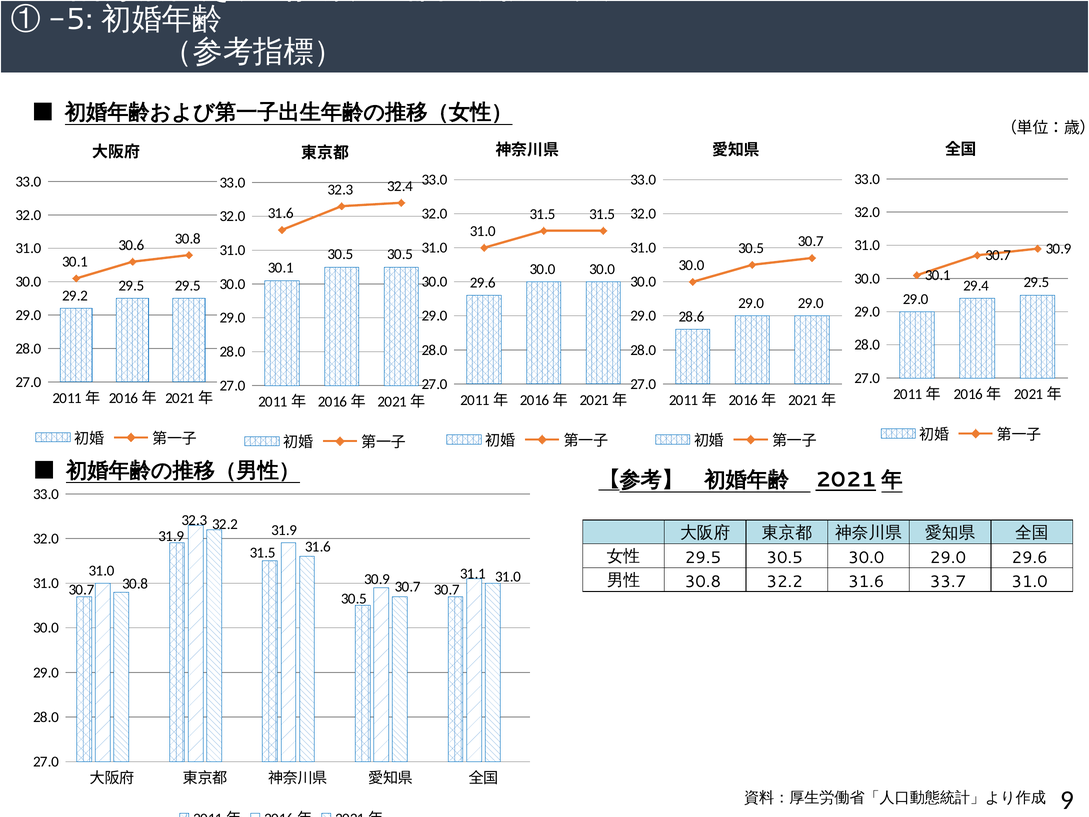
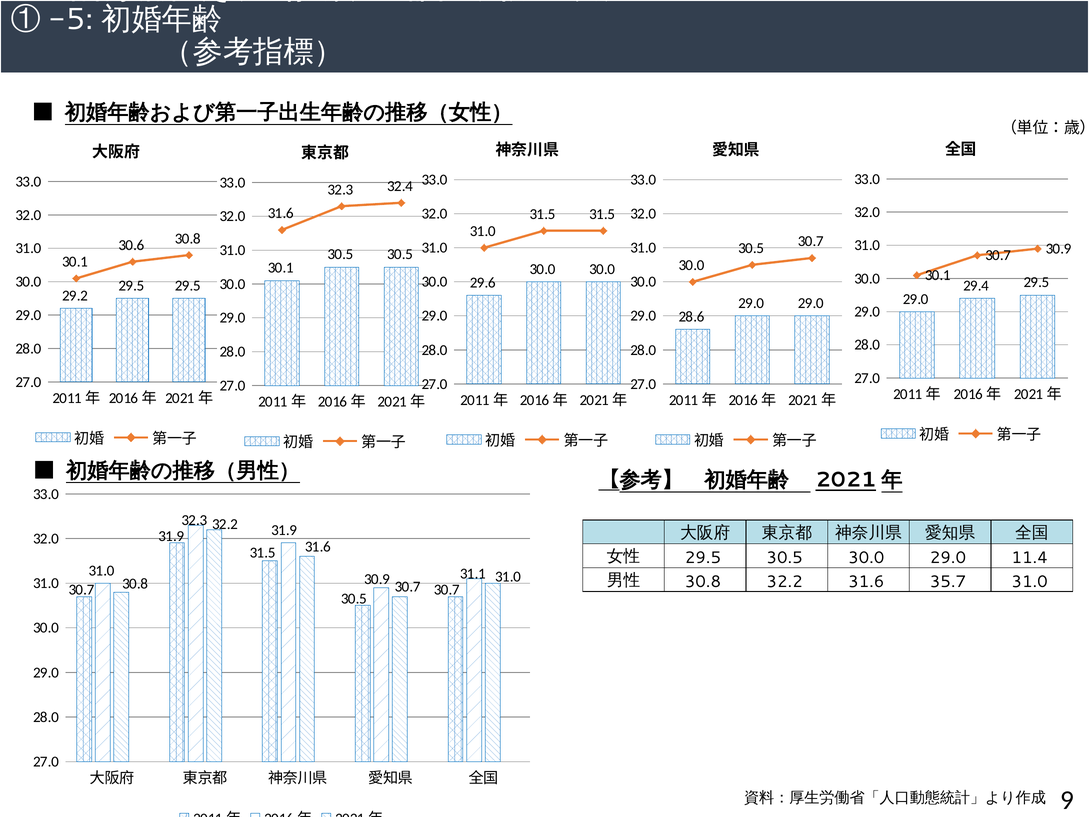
29.0 29.6: 29.6 -> 11.4
33.7: 33.7 -> 35.7
